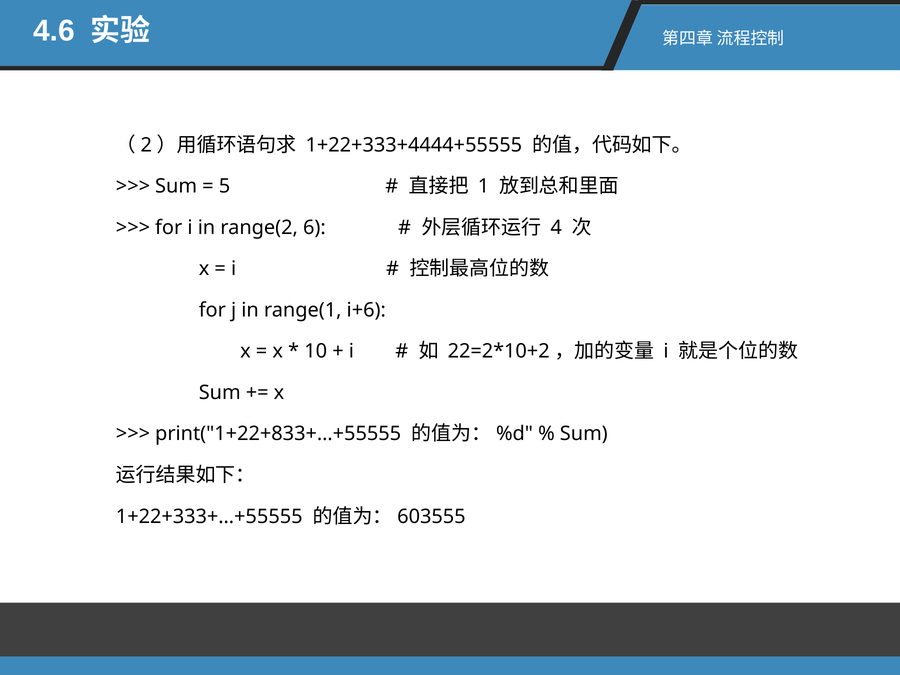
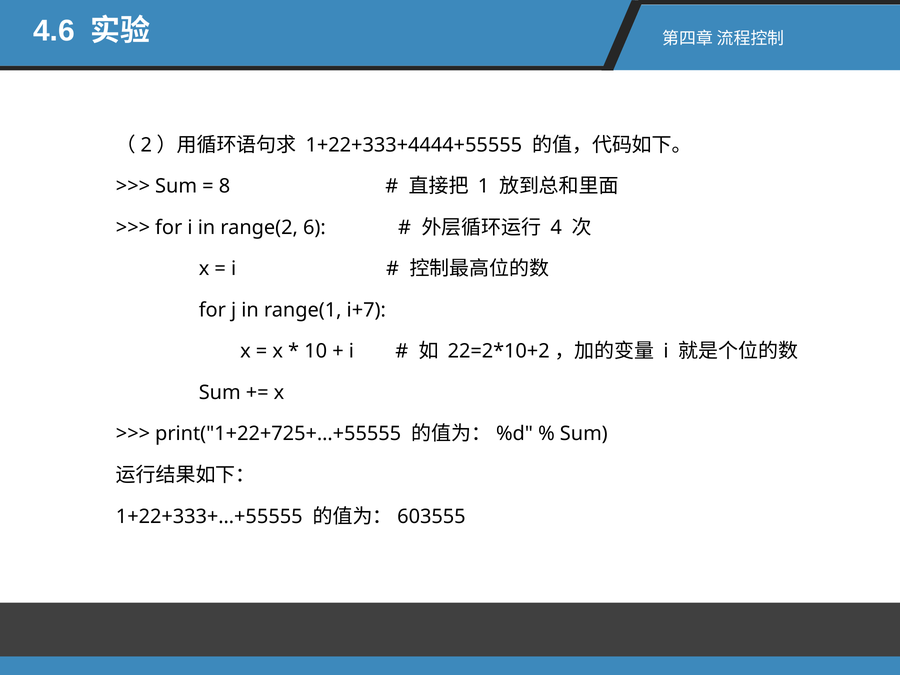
5: 5 -> 8
i+6: i+6 -> i+7
print("1+22+833+…+55555: print("1+22+833+…+55555 -> print("1+22+725+…+55555
